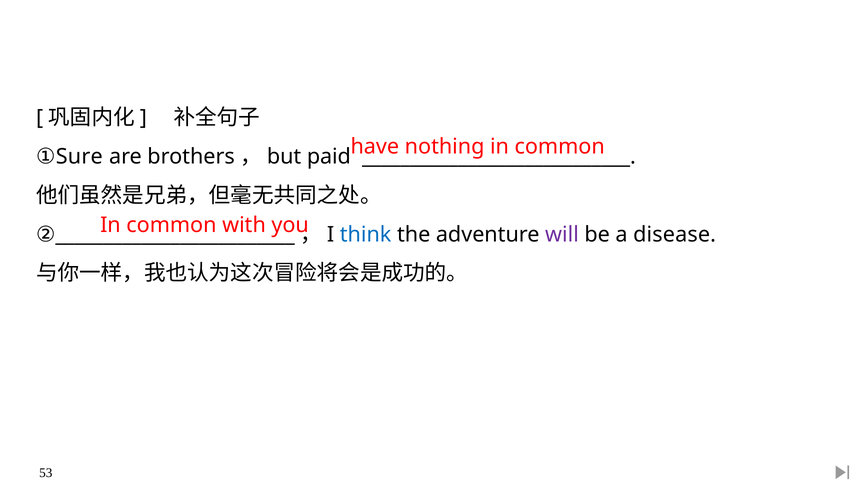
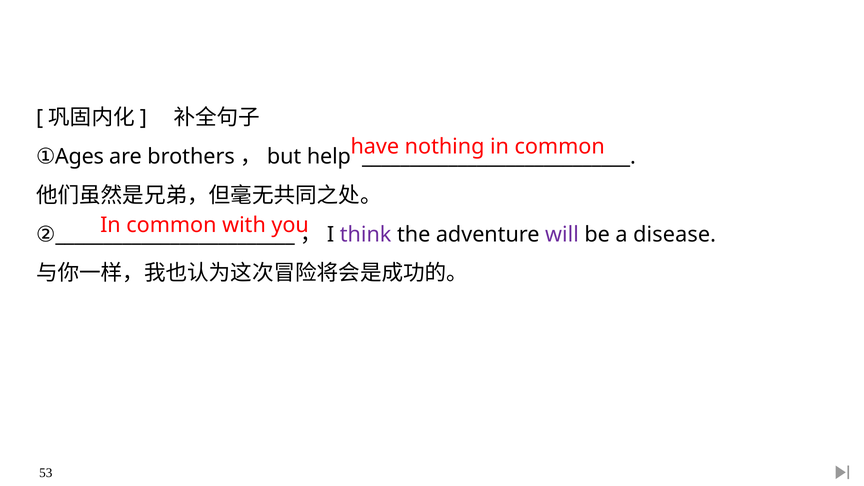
Sure: Sure -> Ages
paid: paid -> help
think colour: blue -> purple
